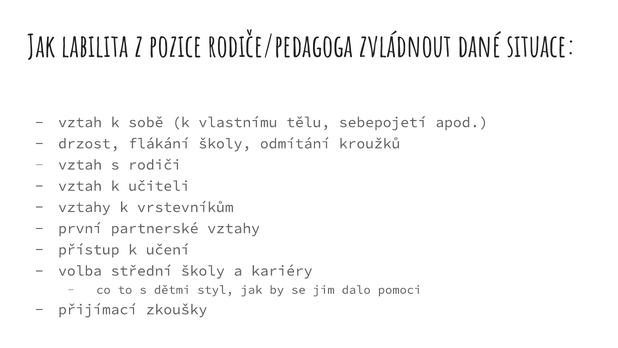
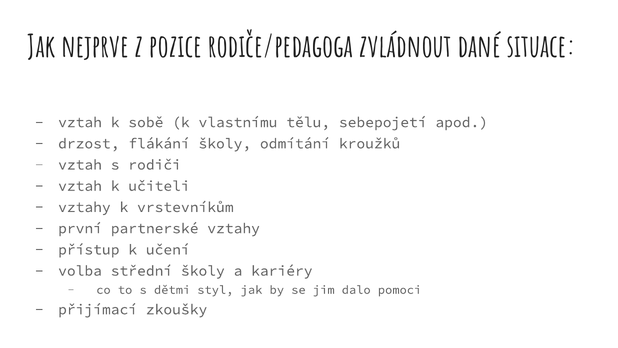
labilita: labilita -> nejprve
